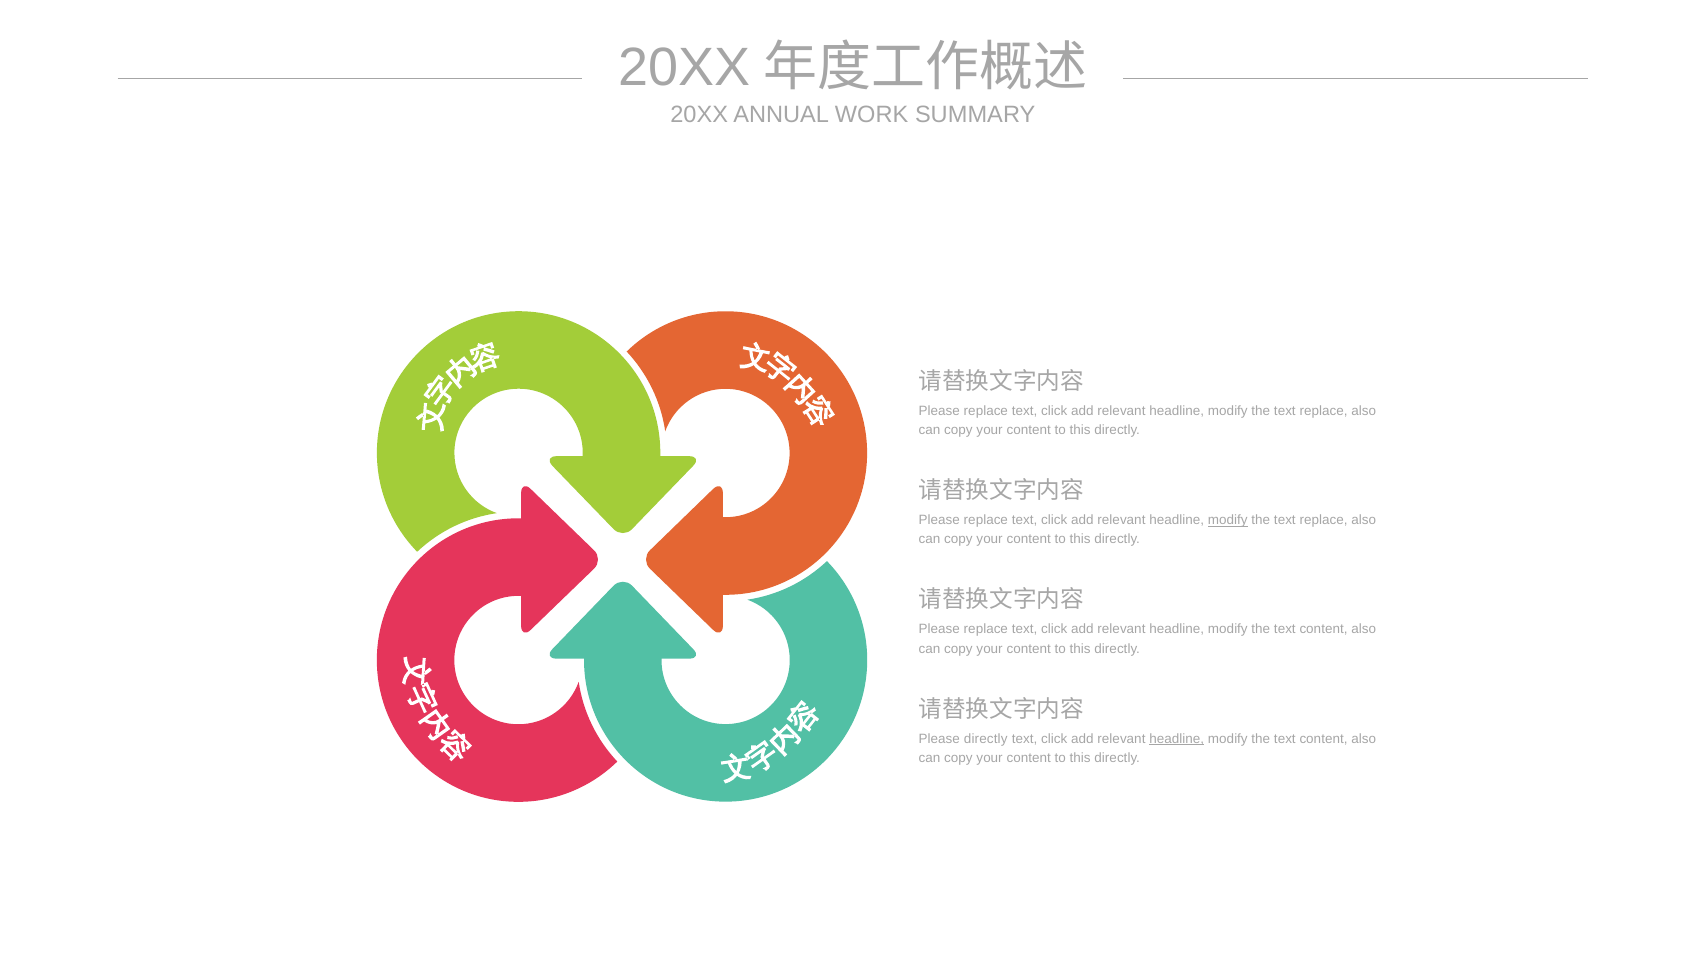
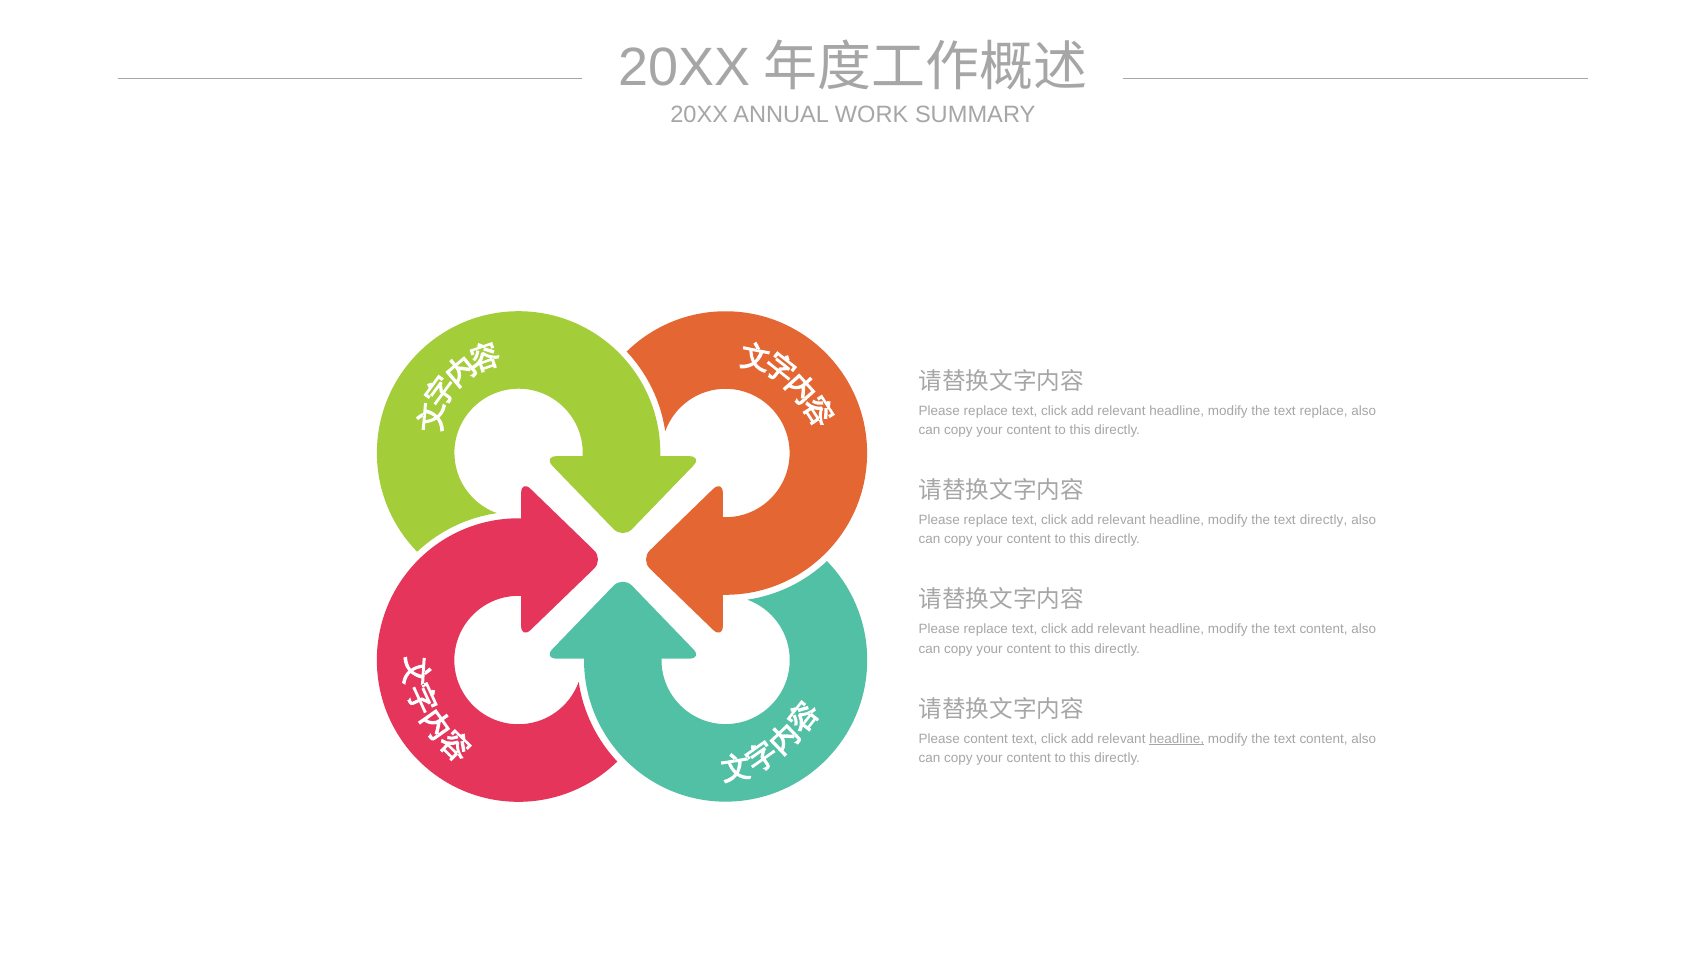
modify at (1228, 520) underline: present -> none
replace at (1324, 520): replace -> directly
Please directly: directly -> content
